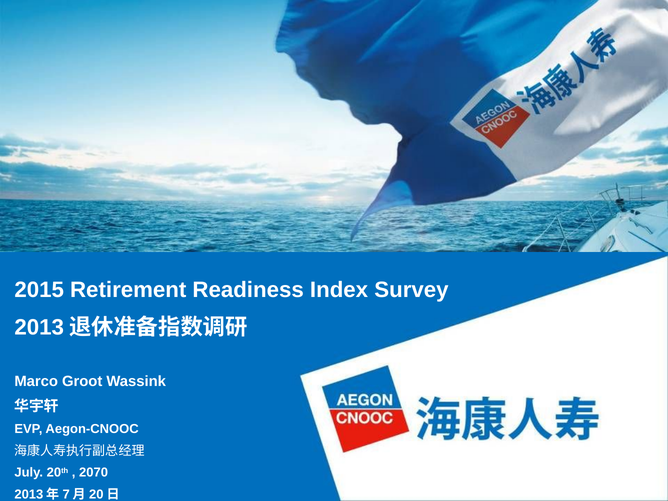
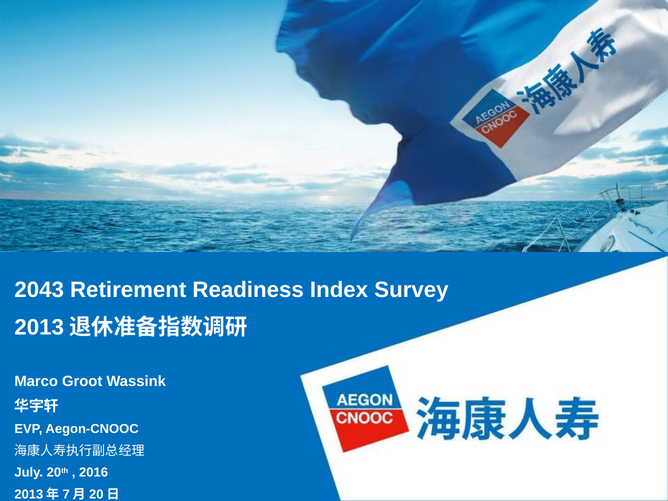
2015: 2015 -> 2043
2070: 2070 -> 2016
